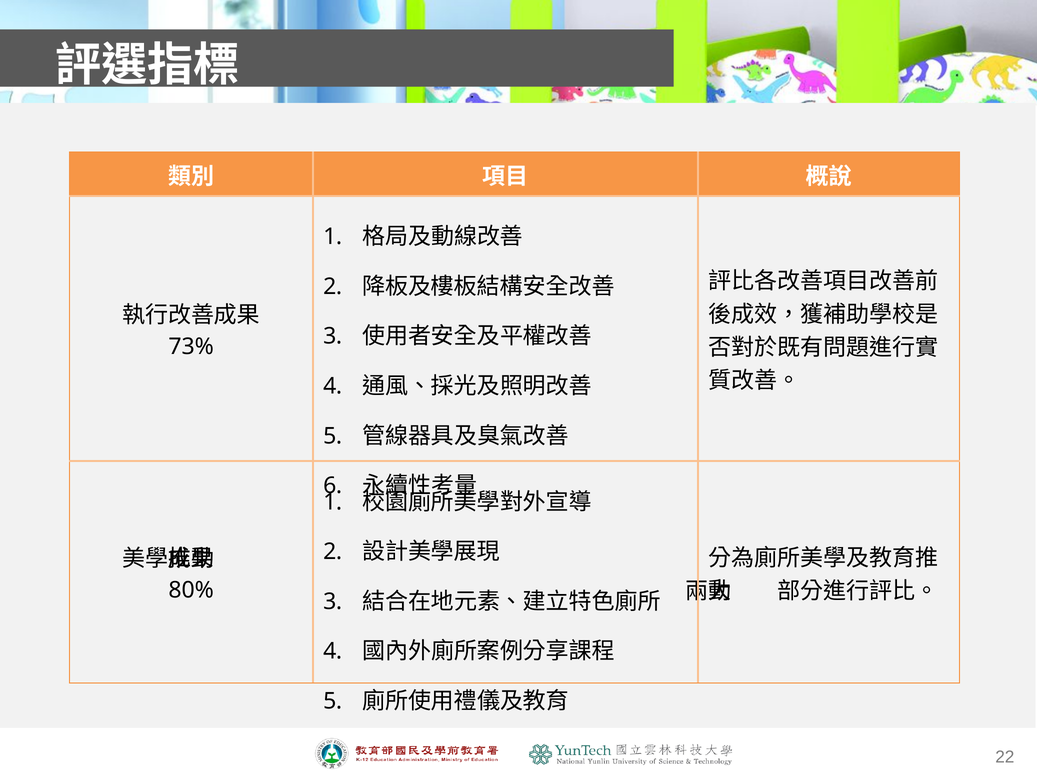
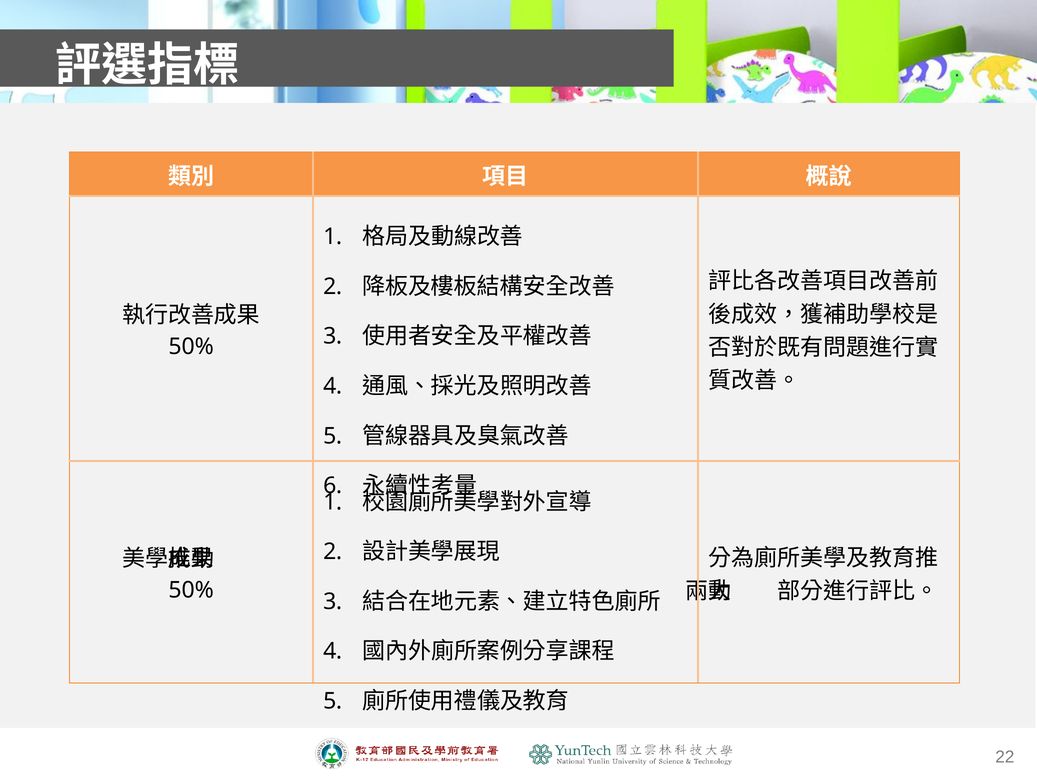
73% at (191, 346): 73% -> 50%
80% at (191, 590): 80% -> 50%
